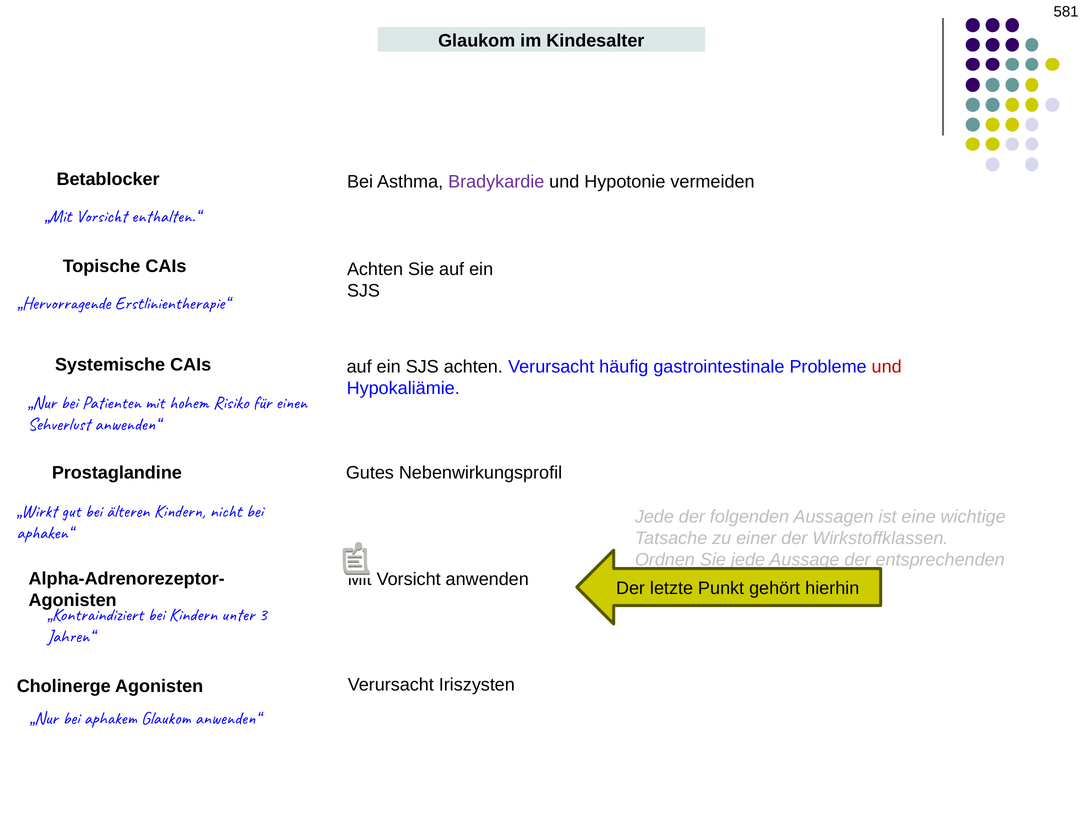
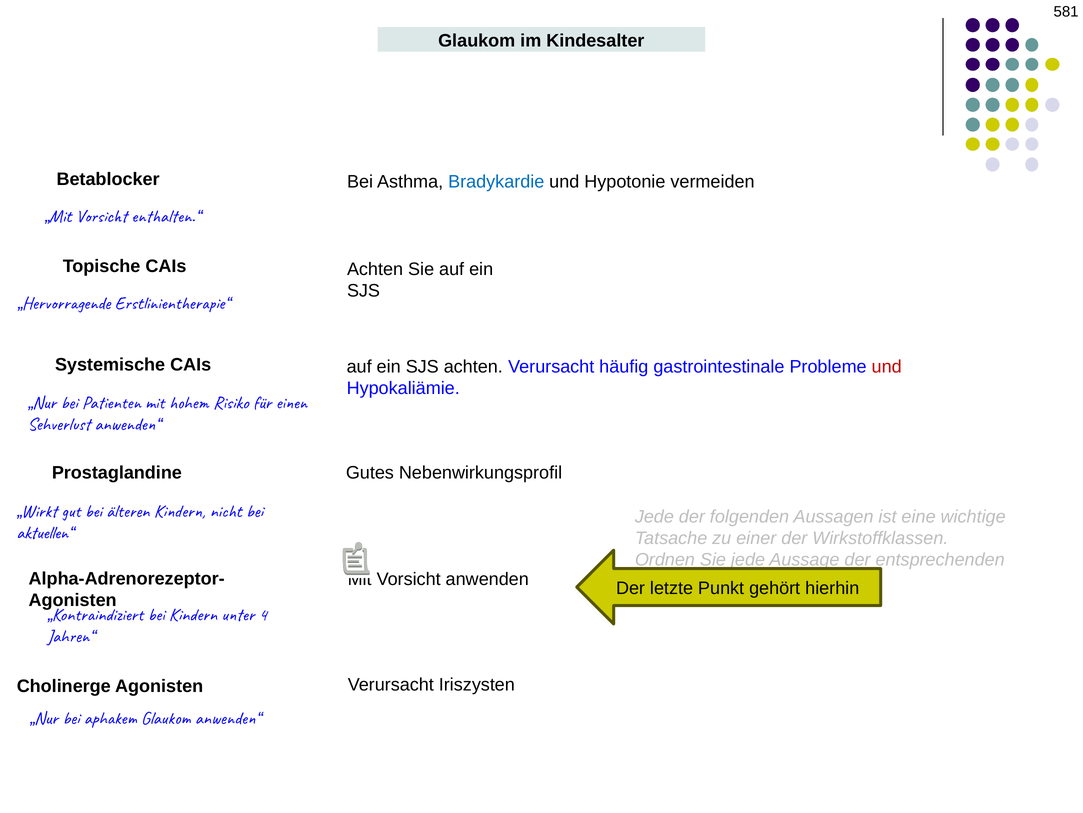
Bradykardie colour: purple -> blue
aphaken“: aphaken“ -> aktuellen“
3: 3 -> 4
